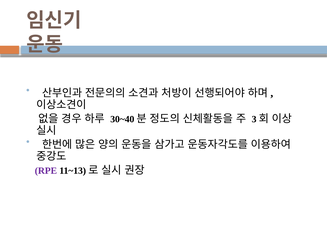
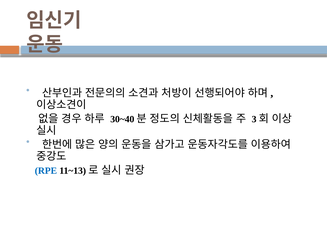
RPE colour: purple -> blue
